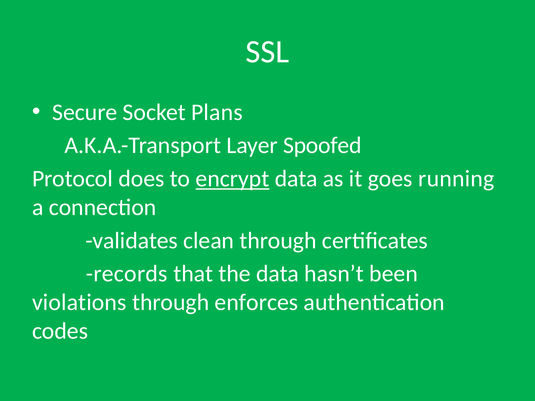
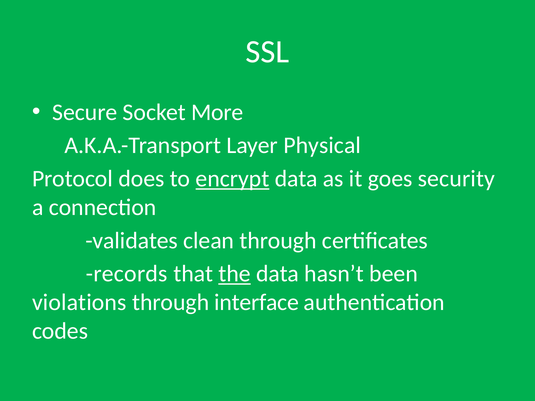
Plans: Plans -> More
Spoofed: Spoofed -> Physical
running: running -> security
the underline: none -> present
enforces: enforces -> interface
